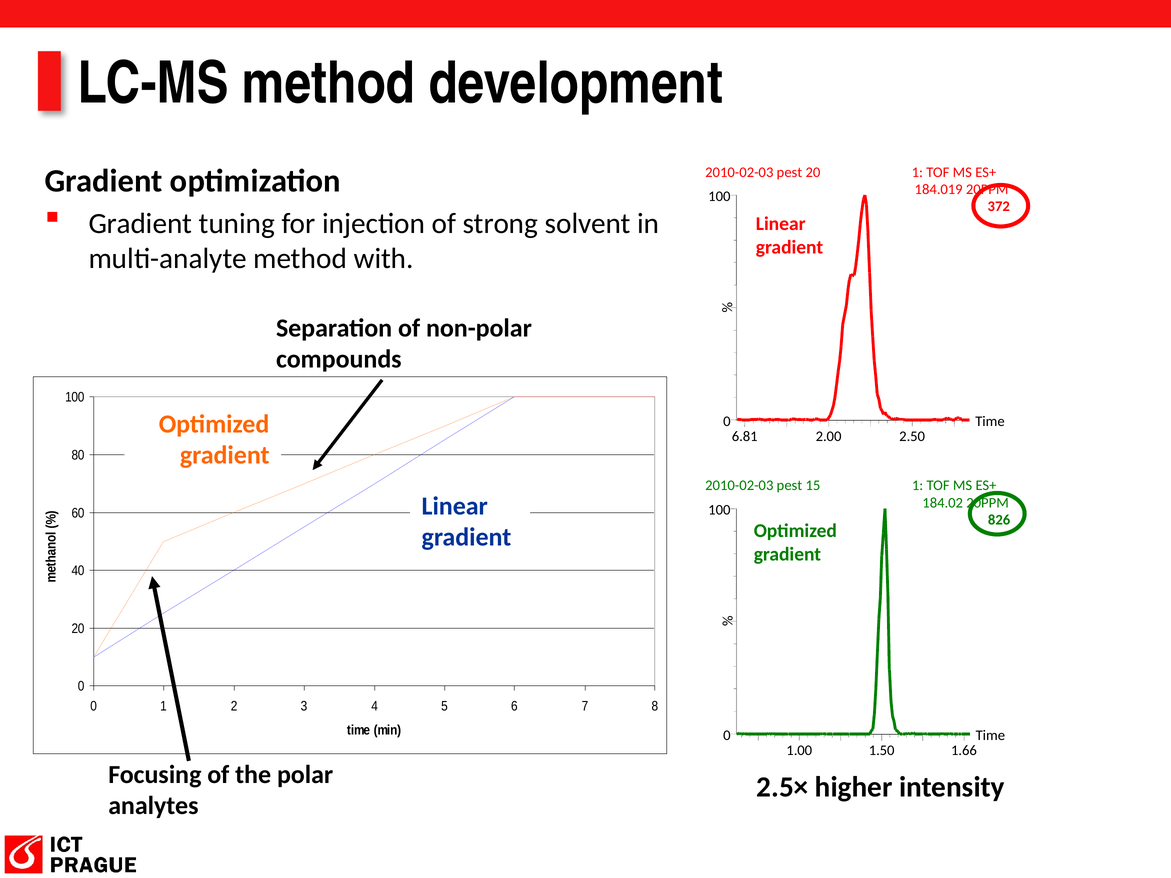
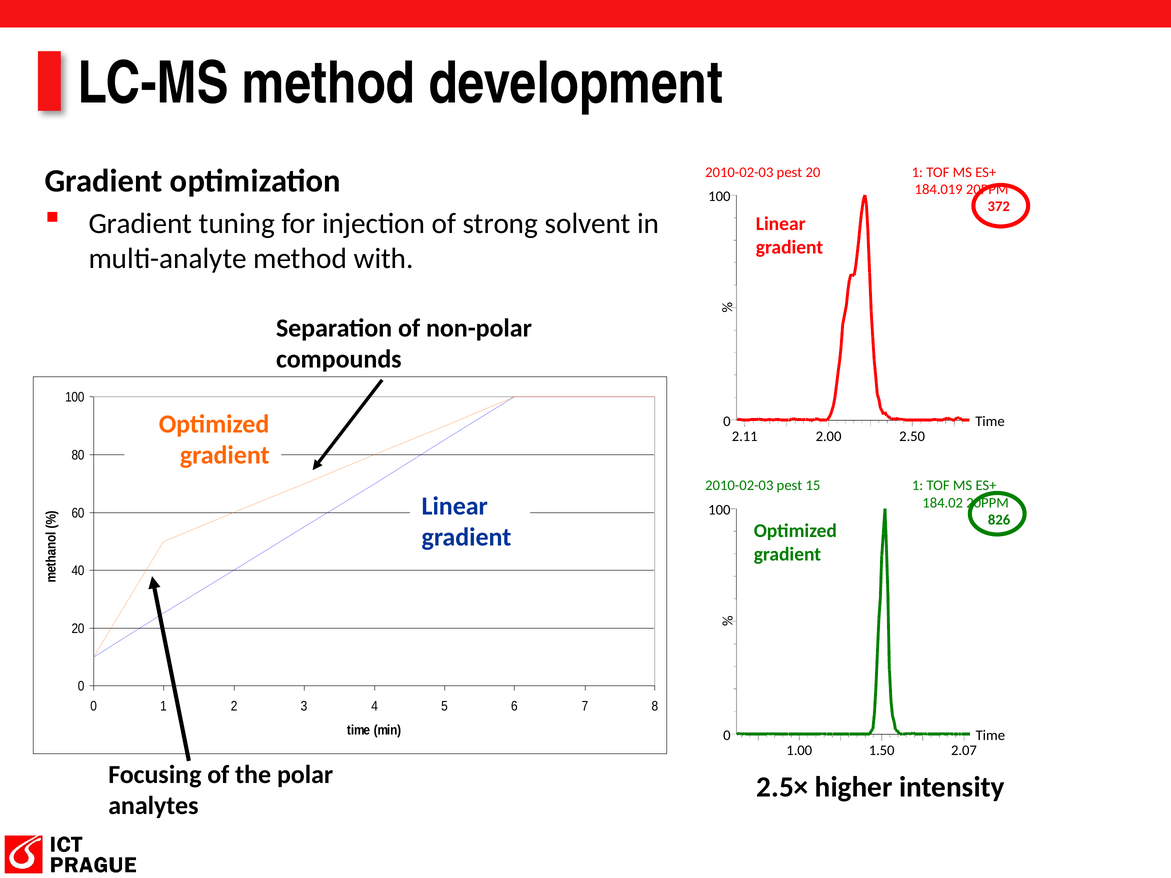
6.81: 6.81 -> 2.11
1.66: 1.66 -> 2.07
